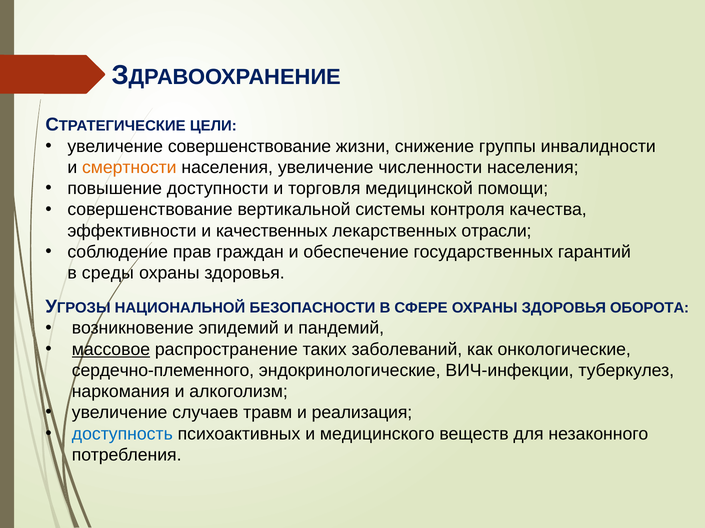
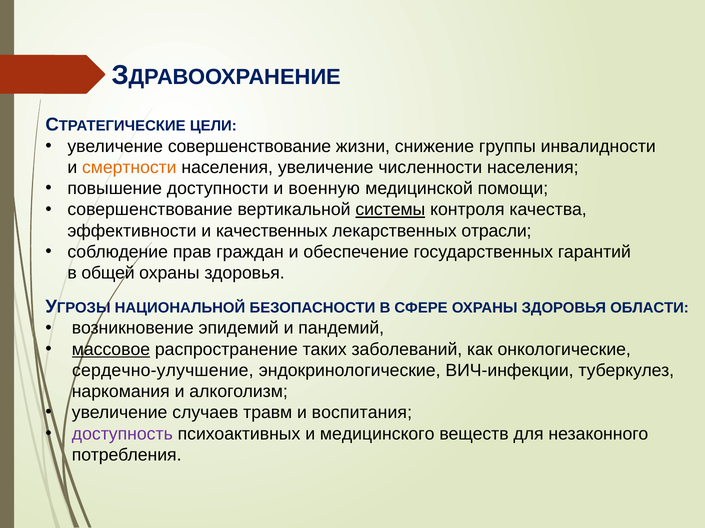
торговля: торговля -> военную
системы underline: none -> present
среды: среды -> общей
ОБОРОТА: ОБОРОТА -> ОБЛАСТИ
сердечно-племенного: сердечно-племенного -> сердечно-улучшение
реализация: реализация -> воспитания
доступность colour: blue -> purple
